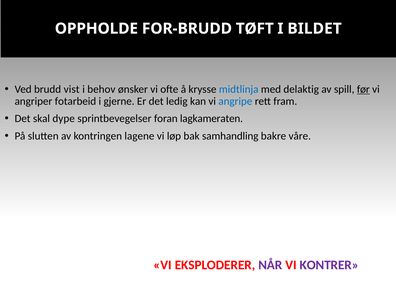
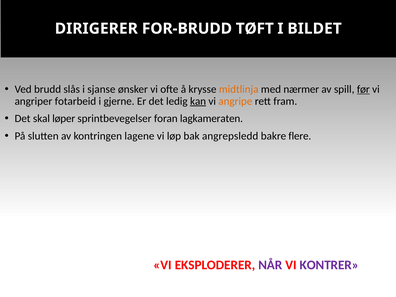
OPPHOLDE: OPPHOLDE -> DIRIGERER
vist: vist -> slås
behov: behov -> sjanse
midtlinja colour: blue -> orange
delaktig: delaktig -> nærmer
kan underline: none -> present
angripe colour: blue -> orange
dype: dype -> løper
samhandling: samhandling -> angrepsledd
våre: våre -> flere
